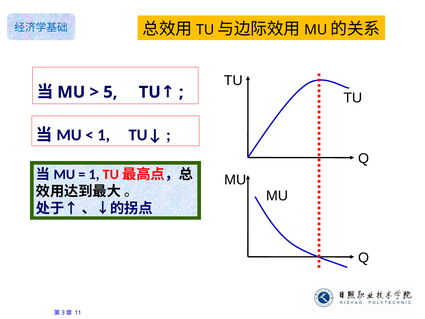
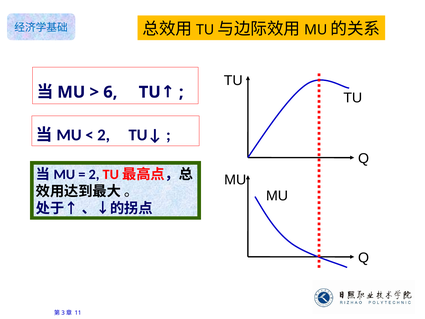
5: 5 -> 6
1 at (104, 135): 1 -> 2
1 at (94, 174): 1 -> 2
